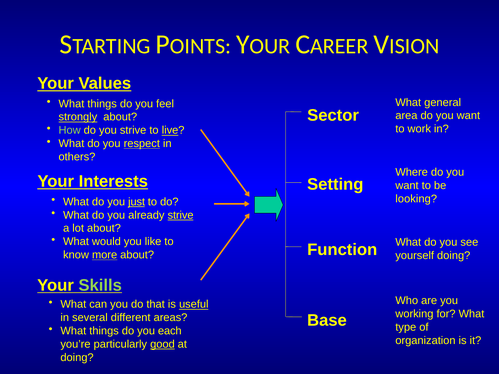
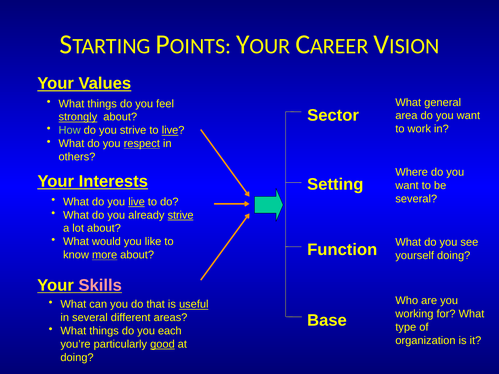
looking at (416, 199): looking -> several
you just: just -> live
Skills colour: light green -> pink
